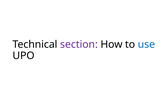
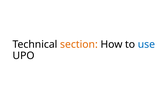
section colour: purple -> orange
